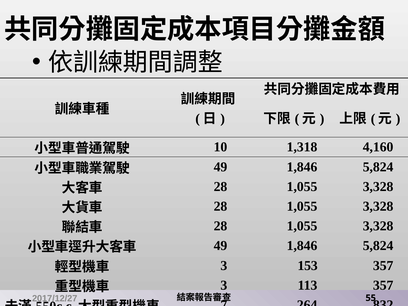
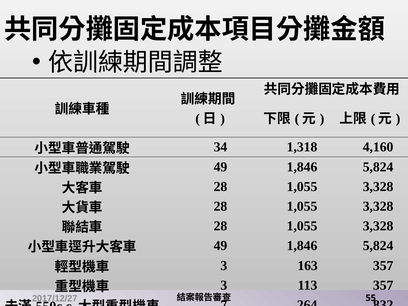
10: 10 -> 34
153: 153 -> 163
